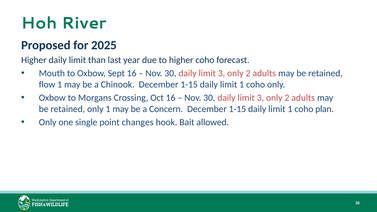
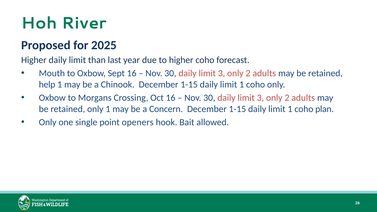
flow: flow -> help
changes: changes -> openers
